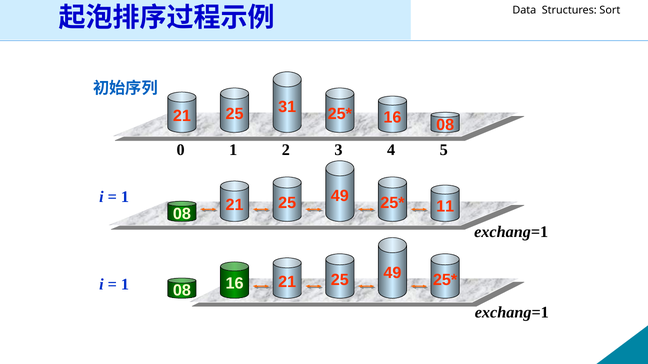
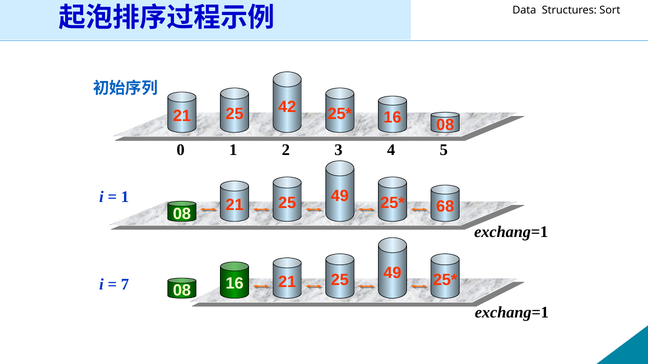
31: 31 -> 42
11: 11 -> 68
1 at (125, 285): 1 -> 7
